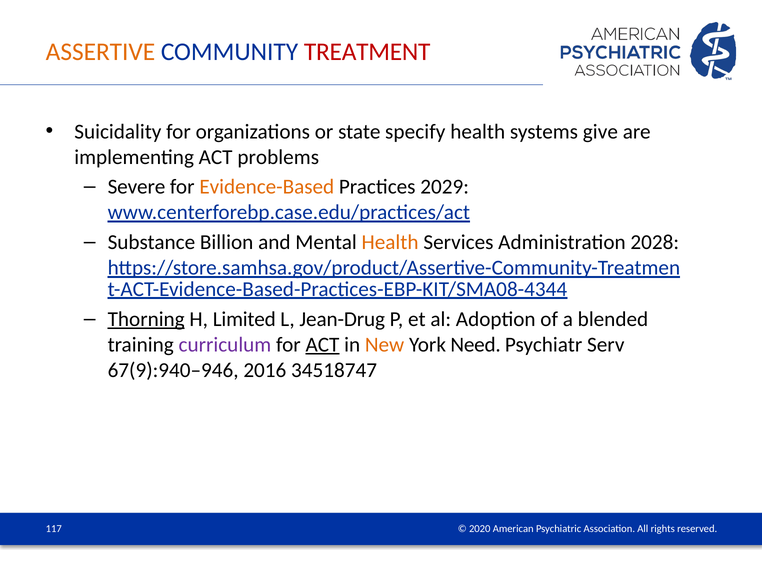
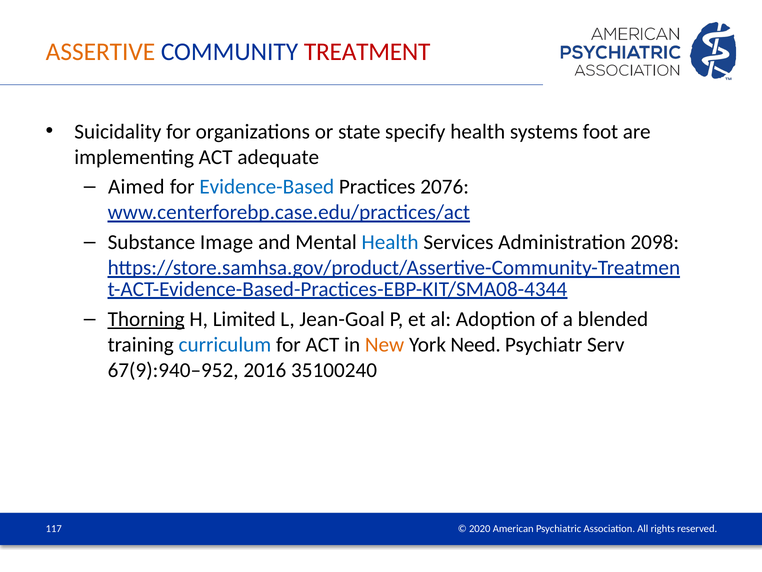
give: give -> foot
problems: problems -> adequate
Severe: Severe -> Aimed
Evidence-Based colour: orange -> blue
2029: 2029 -> 2076
Billion: Billion -> Image
Health at (390, 242) colour: orange -> blue
2028: 2028 -> 2098
Jean-Drug: Jean-Drug -> Jean-Goal
curriculum colour: purple -> blue
ACT at (322, 344) underline: present -> none
67(9):940–946: 67(9):940–946 -> 67(9):940–952
34518747: 34518747 -> 35100240
